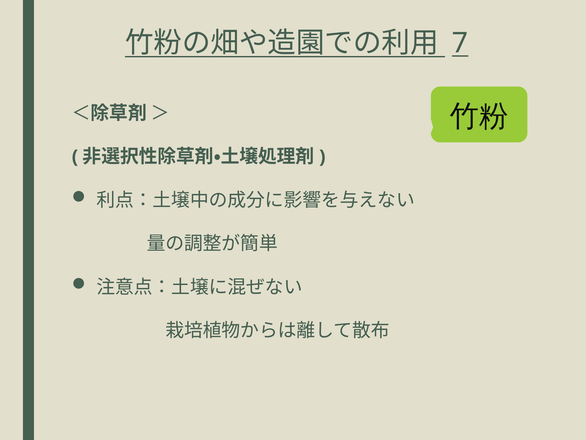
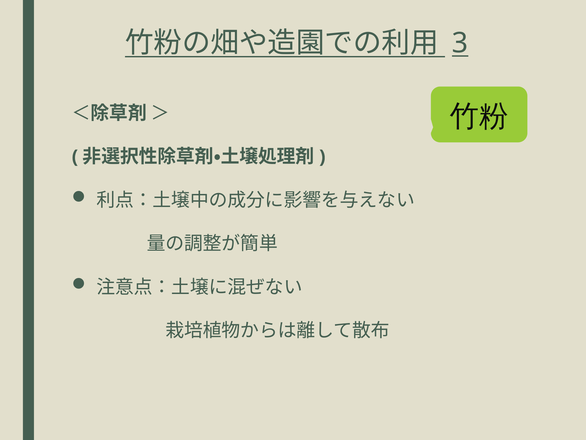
7: 7 -> 3
